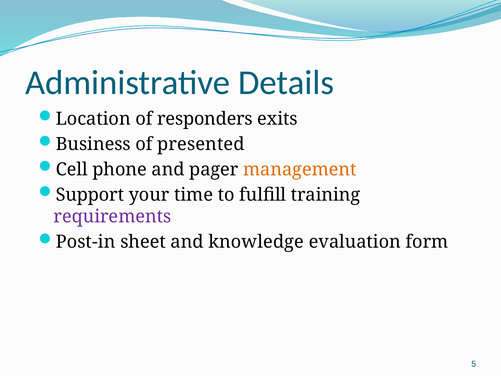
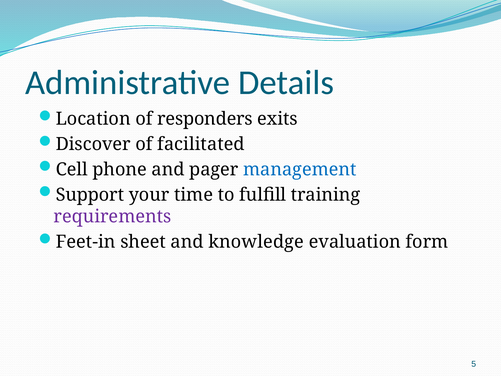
Business: Business -> Discover
presented: presented -> facilitated
management colour: orange -> blue
Post-in: Post-in -> Feet-in
